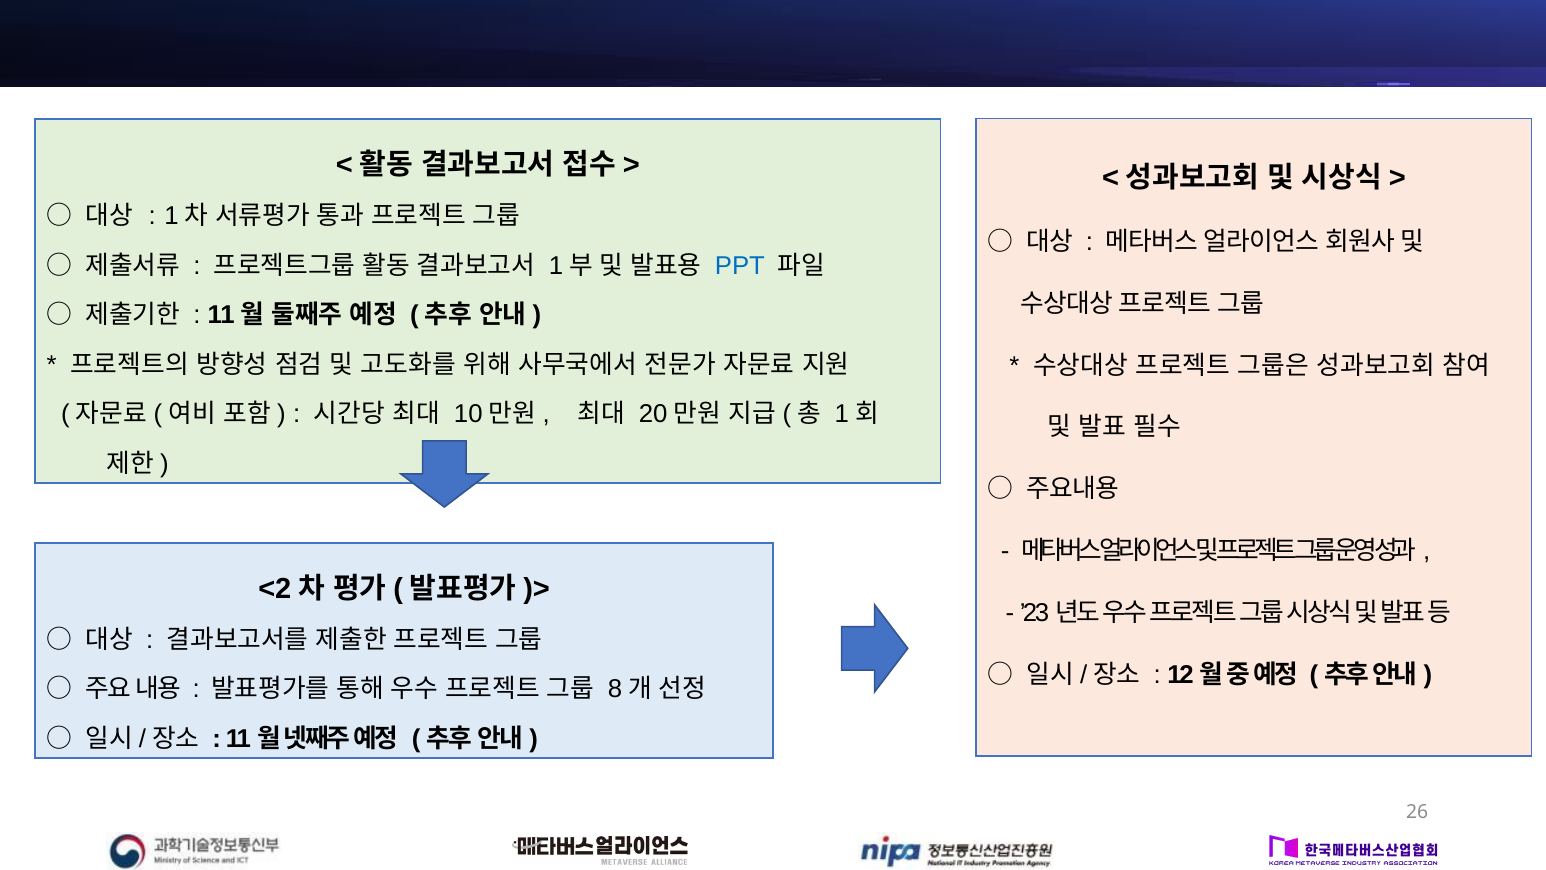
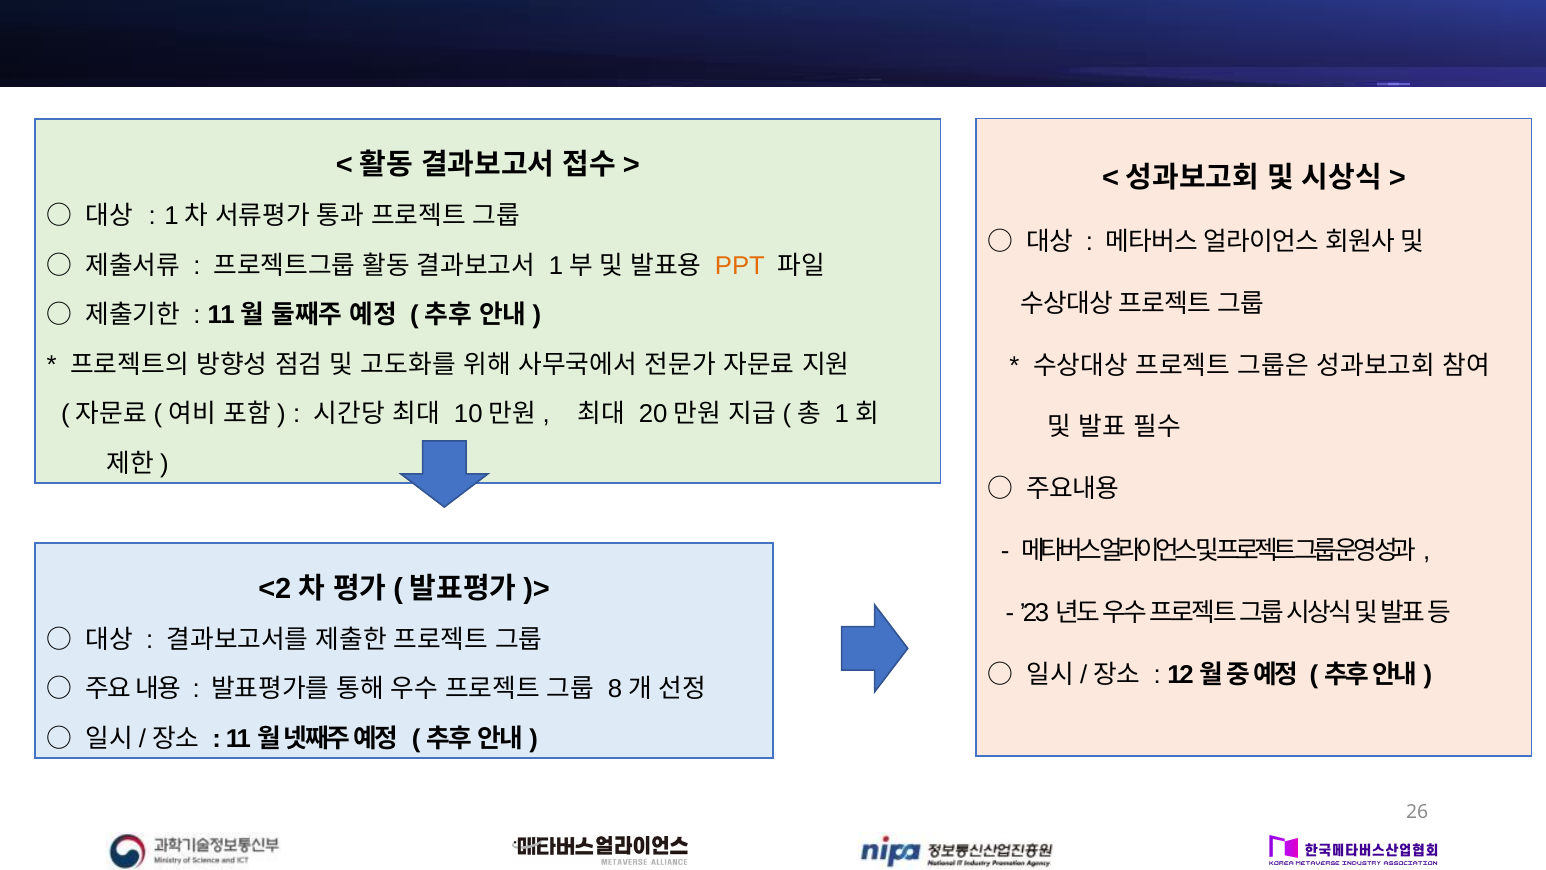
PPT colour: blue -> orange
